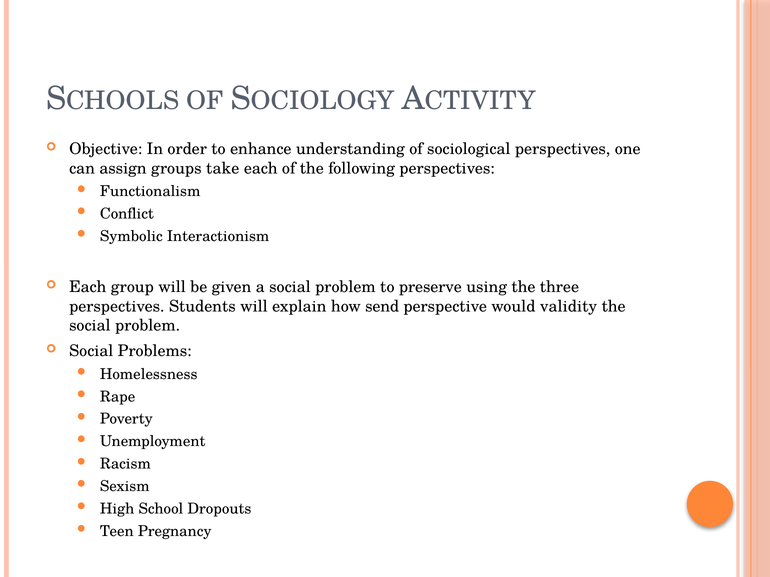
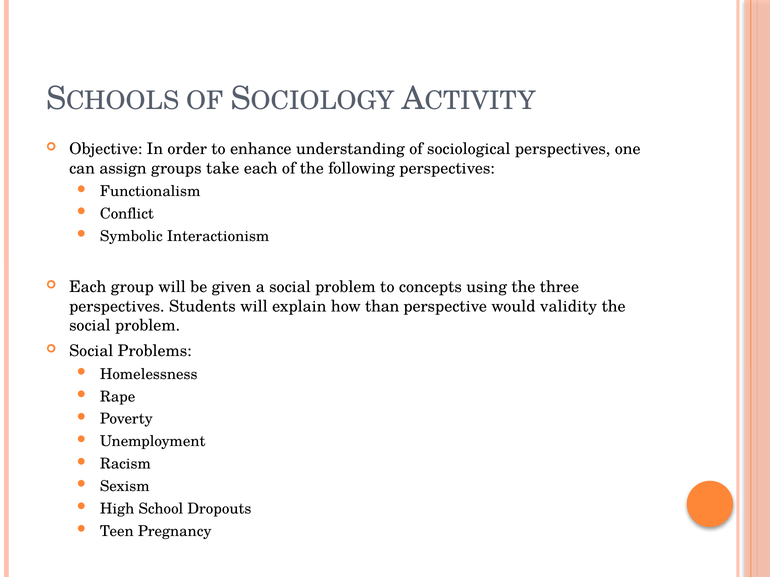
preserve: preserve -> concepts
send: send -> than
